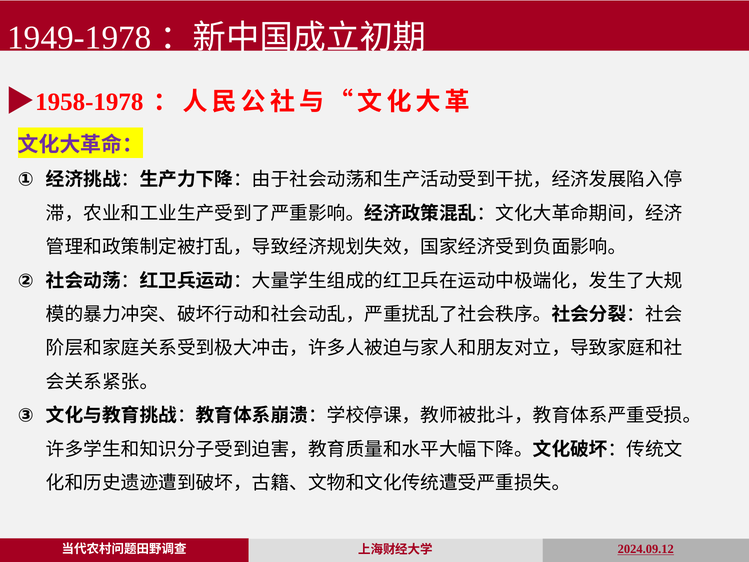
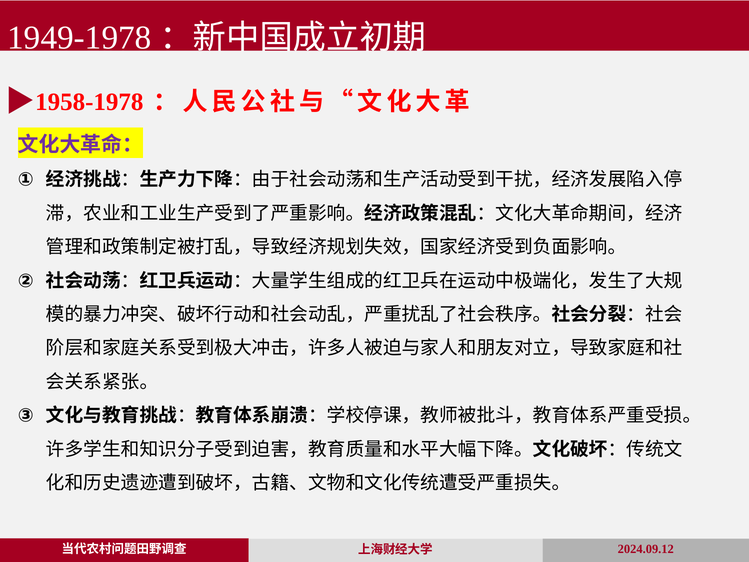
2024.09.12 underline: present -> none
